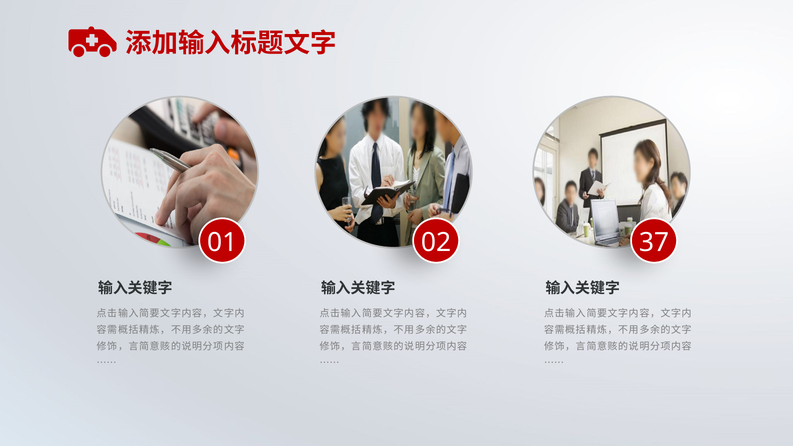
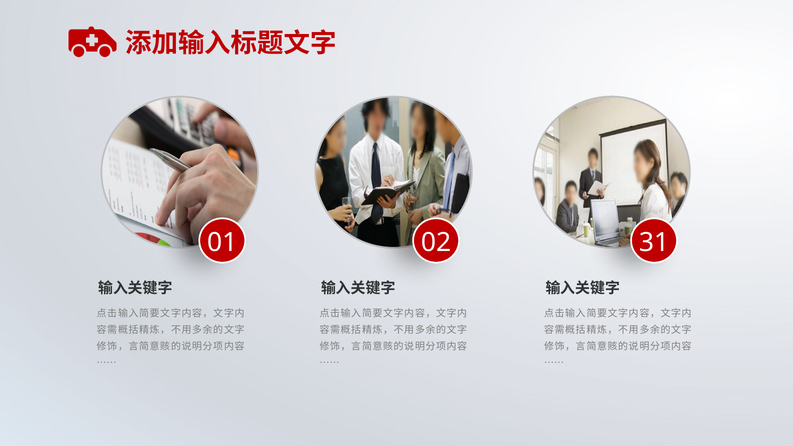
37: 37 -> 31
